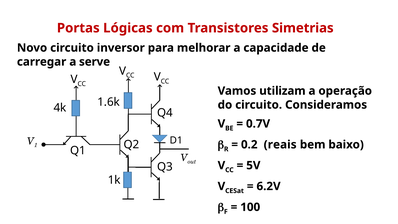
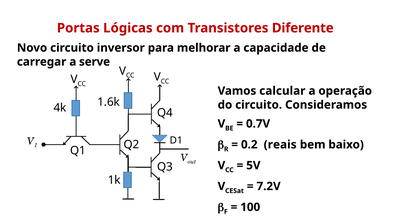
Simetrias: Simetrias -> Diferente
utilizam: utilizam -> calcular
6.2V: 6.2V -> 7.2V
